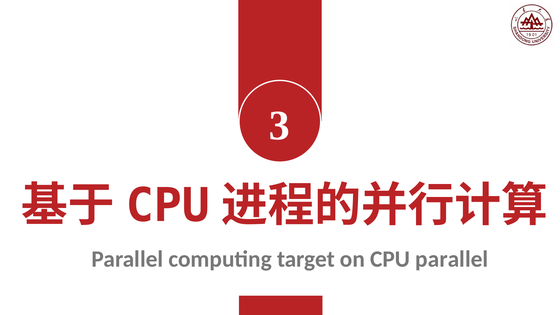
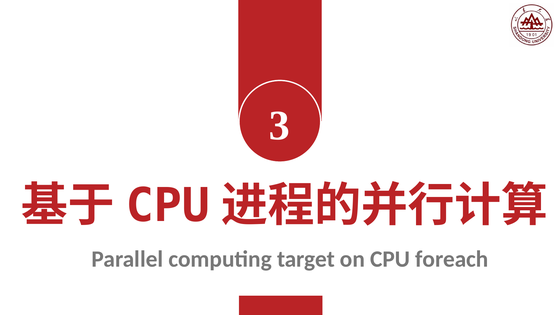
CPU parallel: parallel -> foreach
